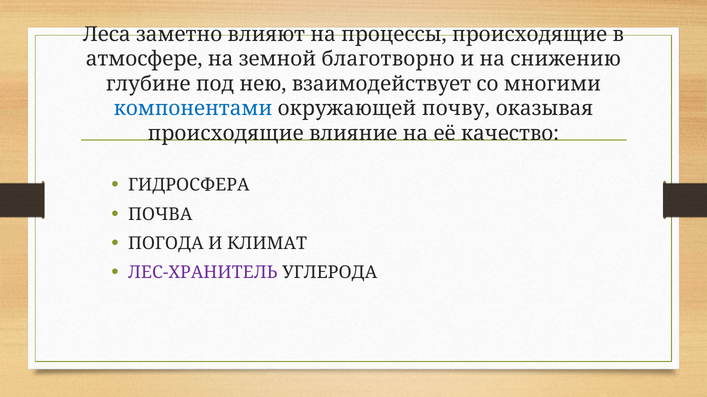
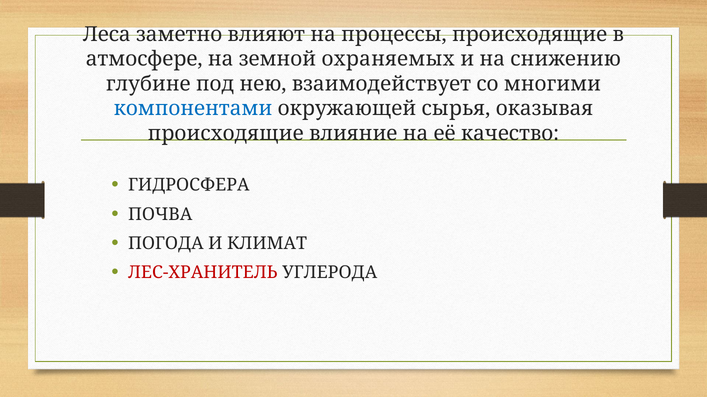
благотворно: благотворно -> охраняемых
почву: почву -> сырья
ЛЕС-ХРАНИТЕЛЬ colour: purple -> red
